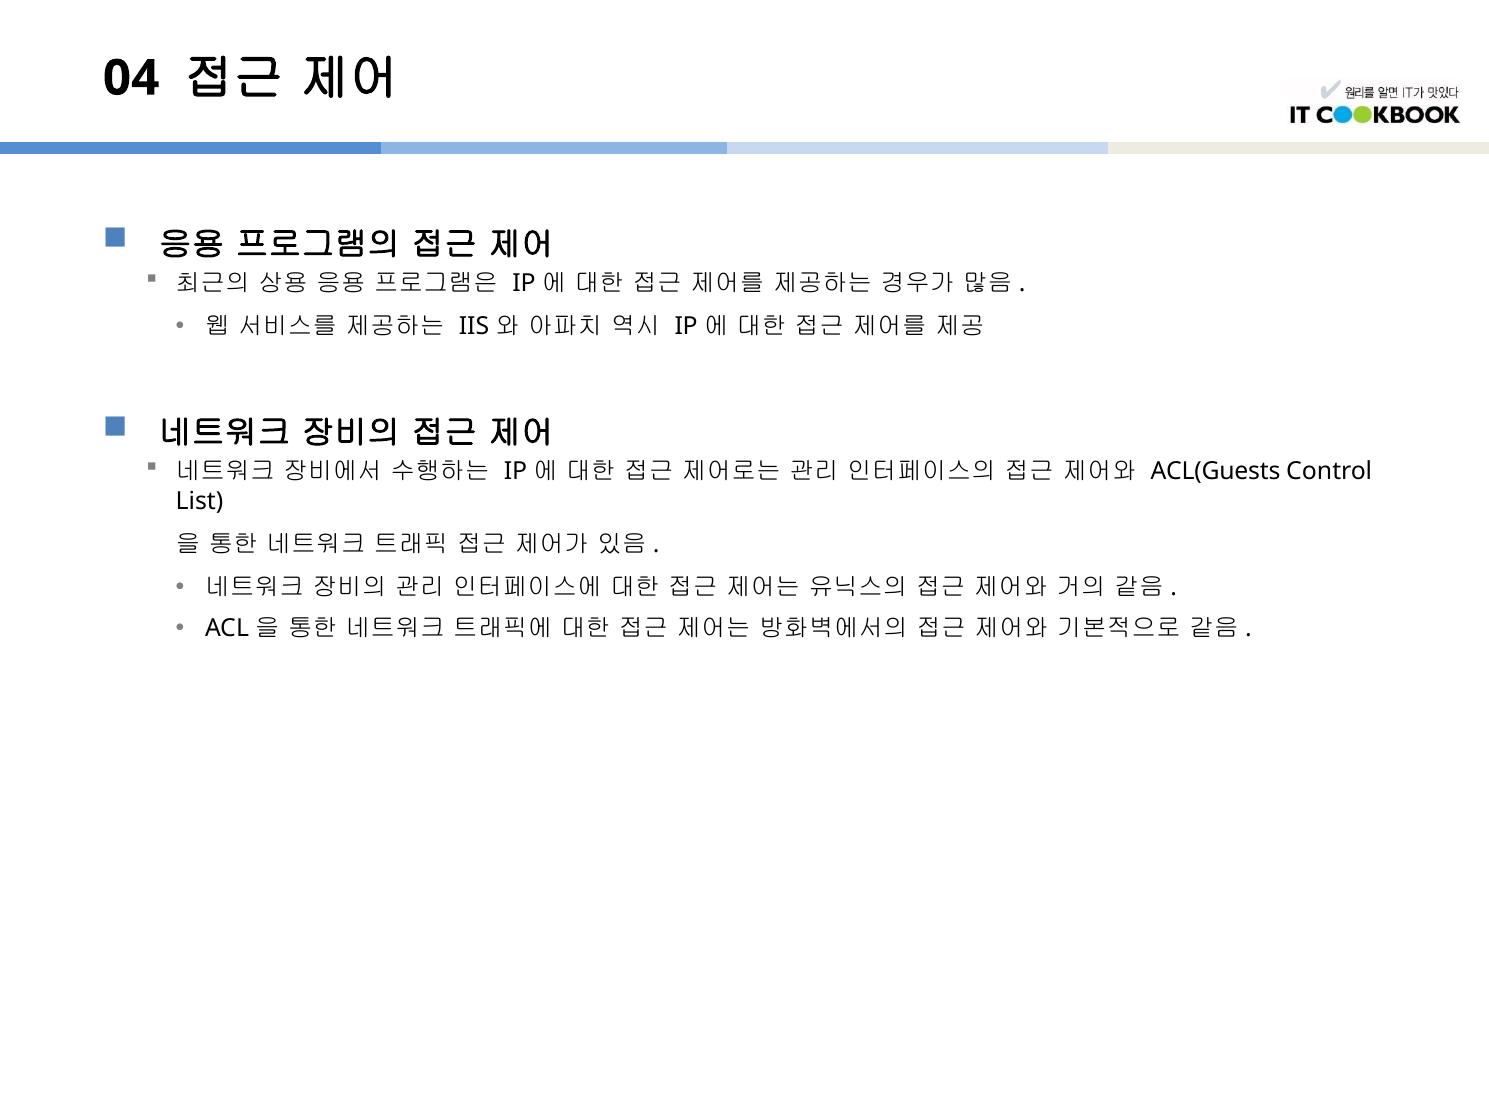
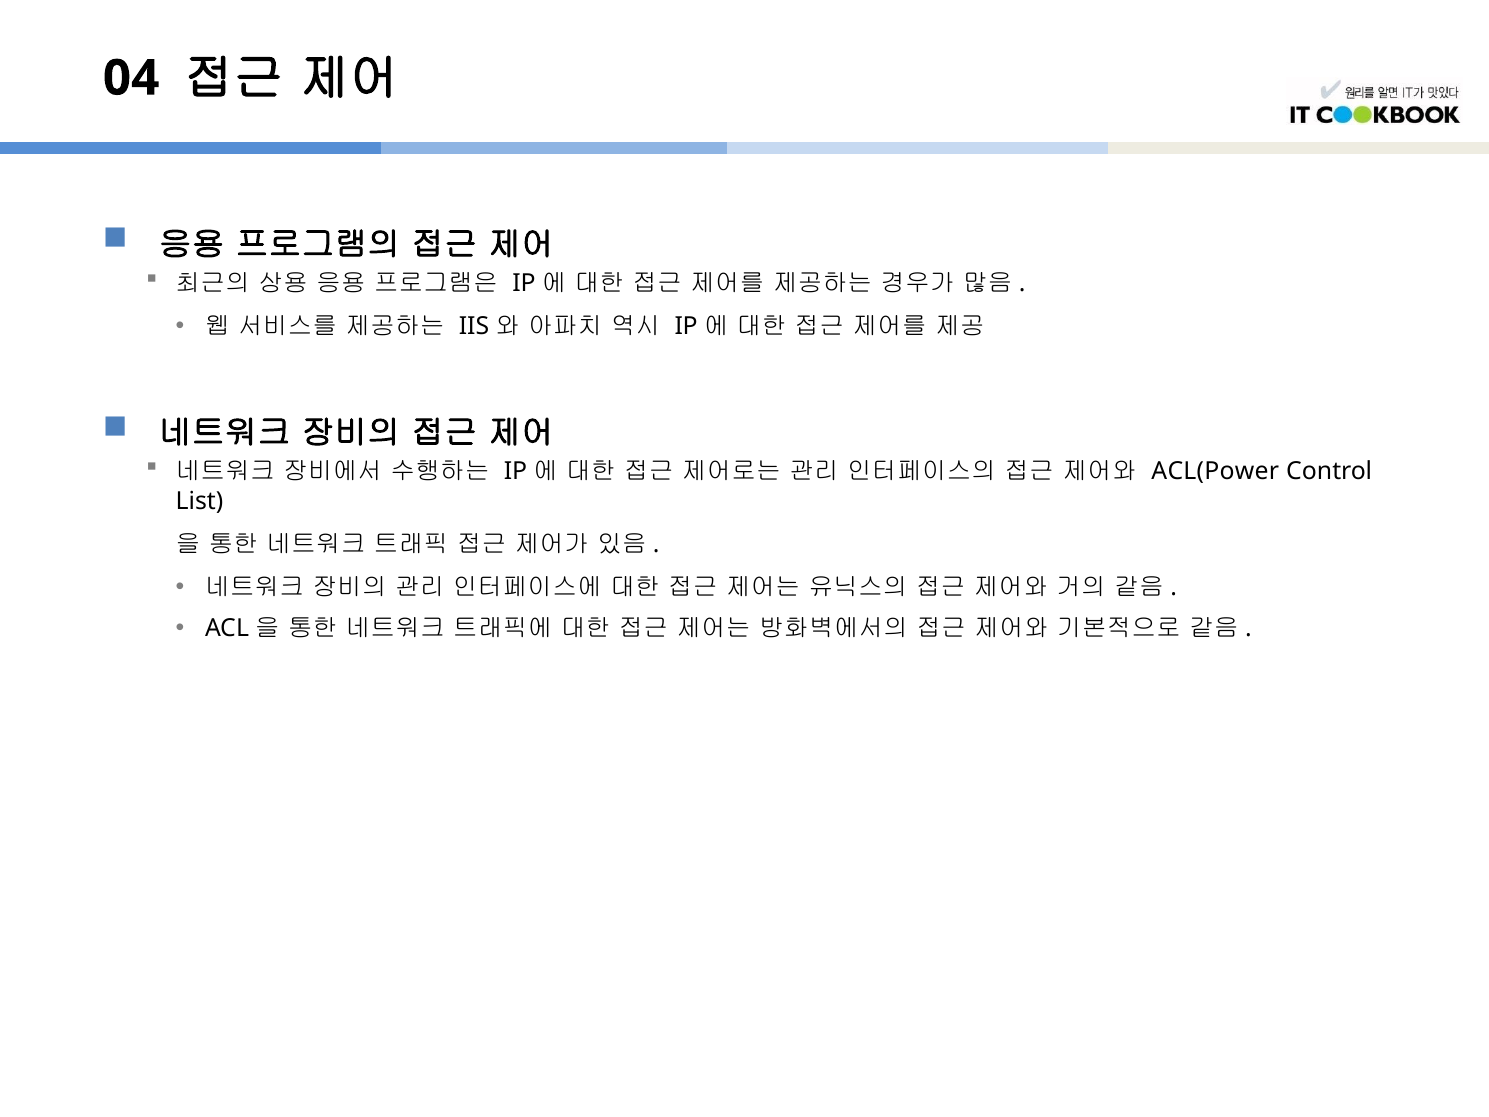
ACL(Guests: ACL(Guests -> ACL(Power
